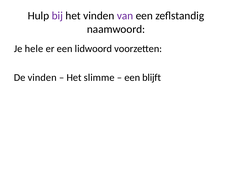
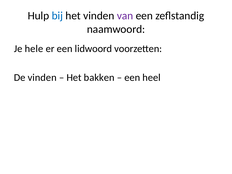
bij colour: purple -> blue
slimme: slimme -> bakken
blijft: blijft -> heel
